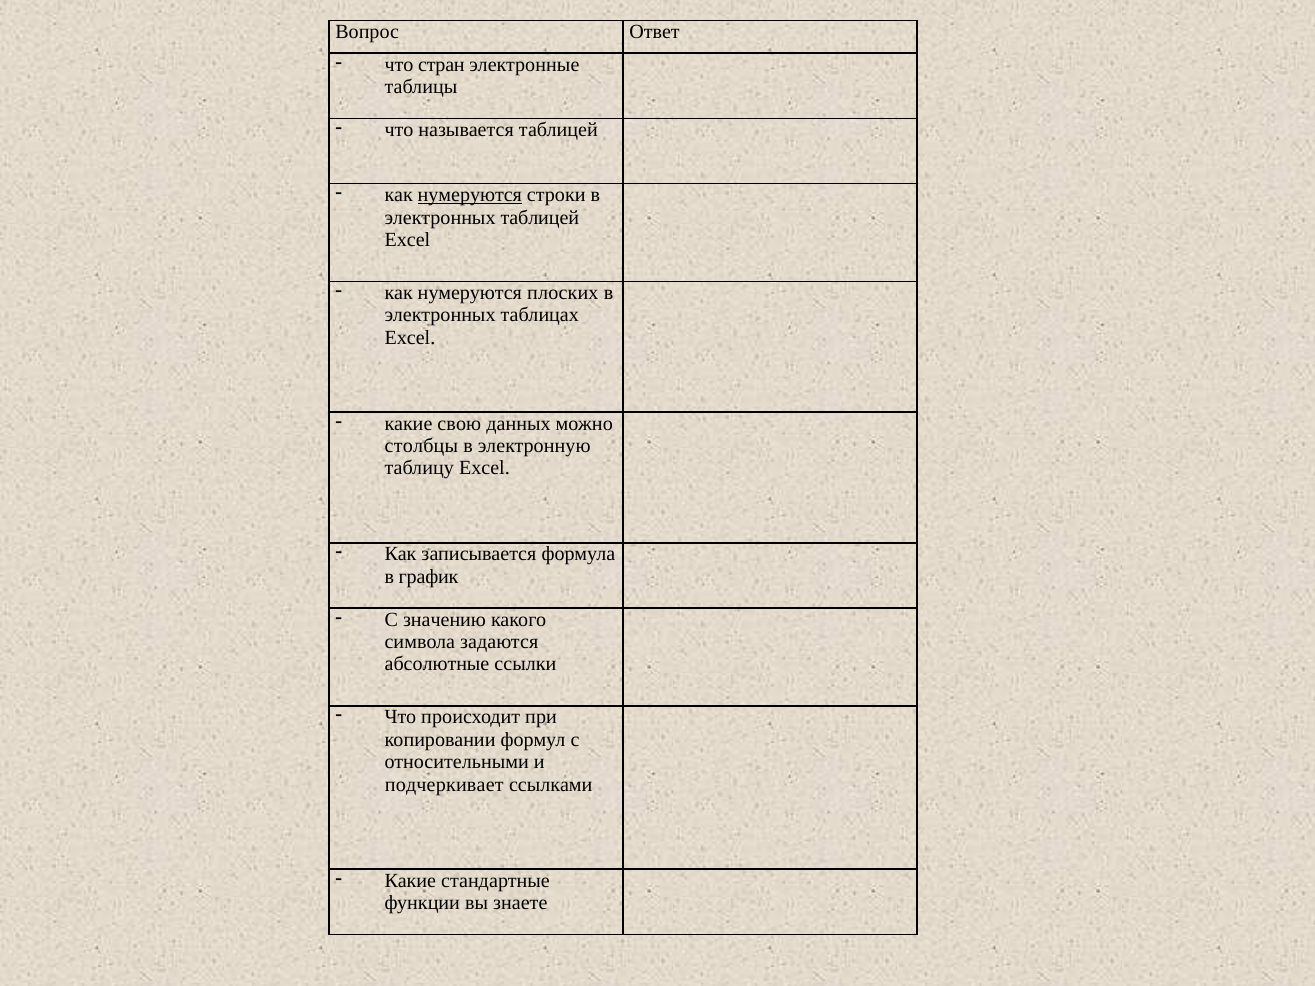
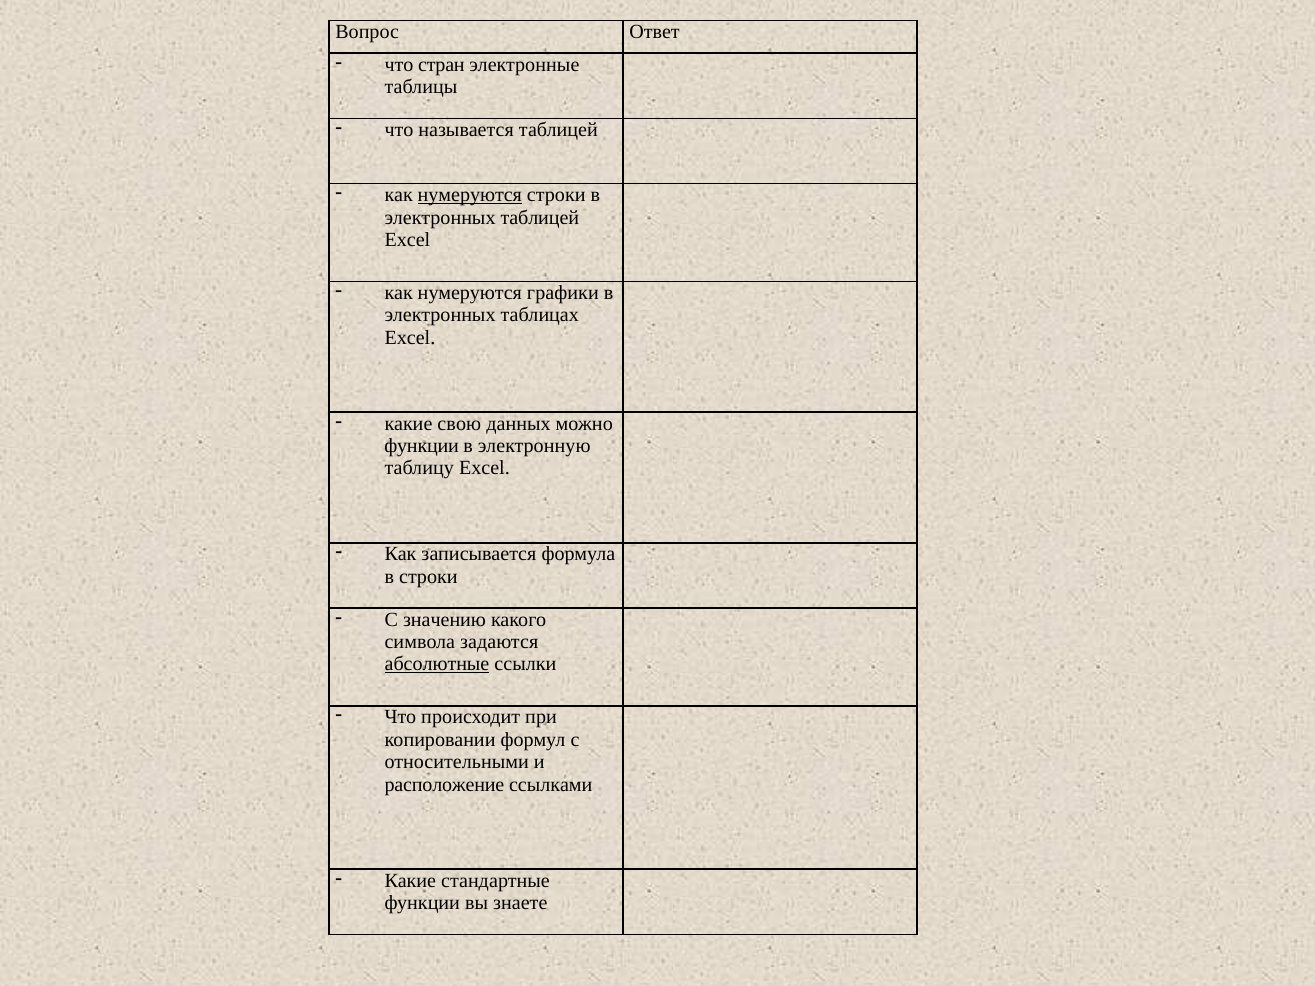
плоских: плоских -> графики
столбцы at (421, 446): столбцы -> функции
в график: график -> строки
абсолютные underline: none -> present
подчеркивает: подчеркивает -> расположение
